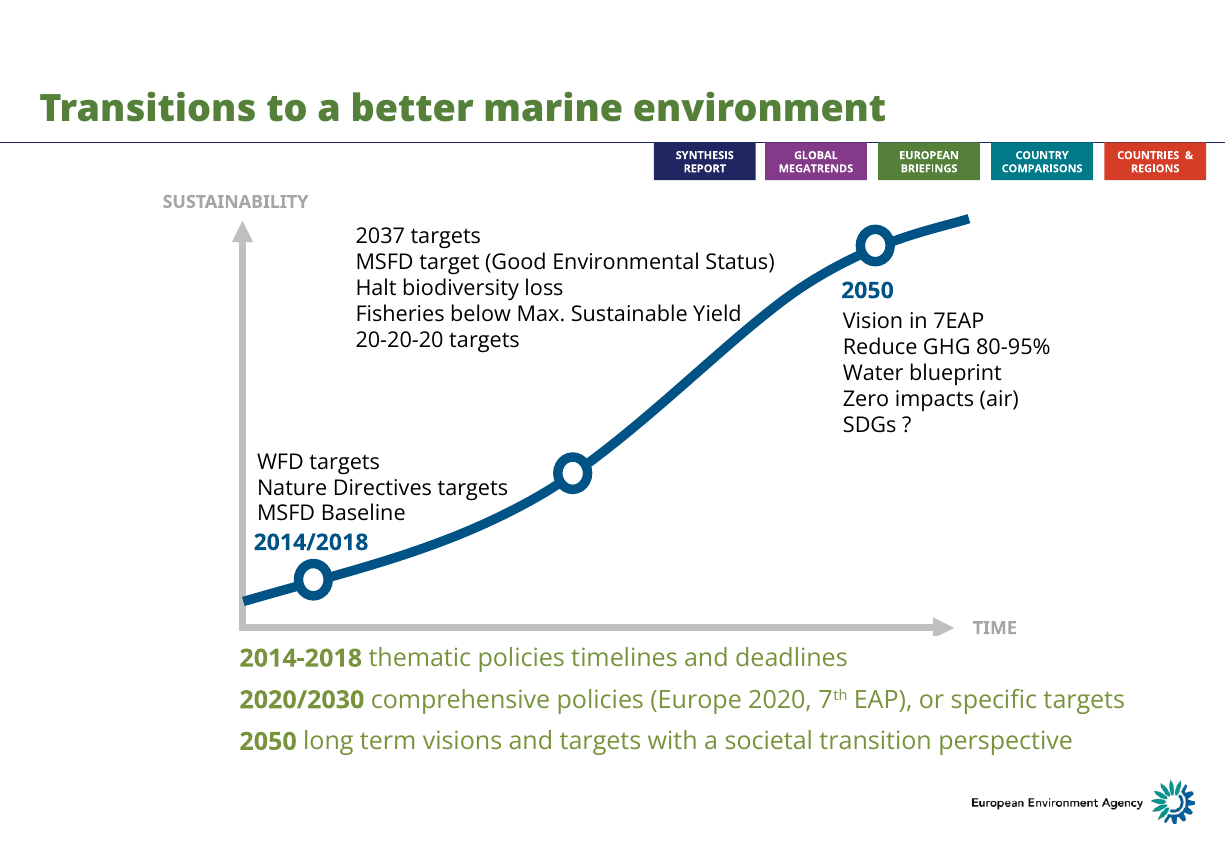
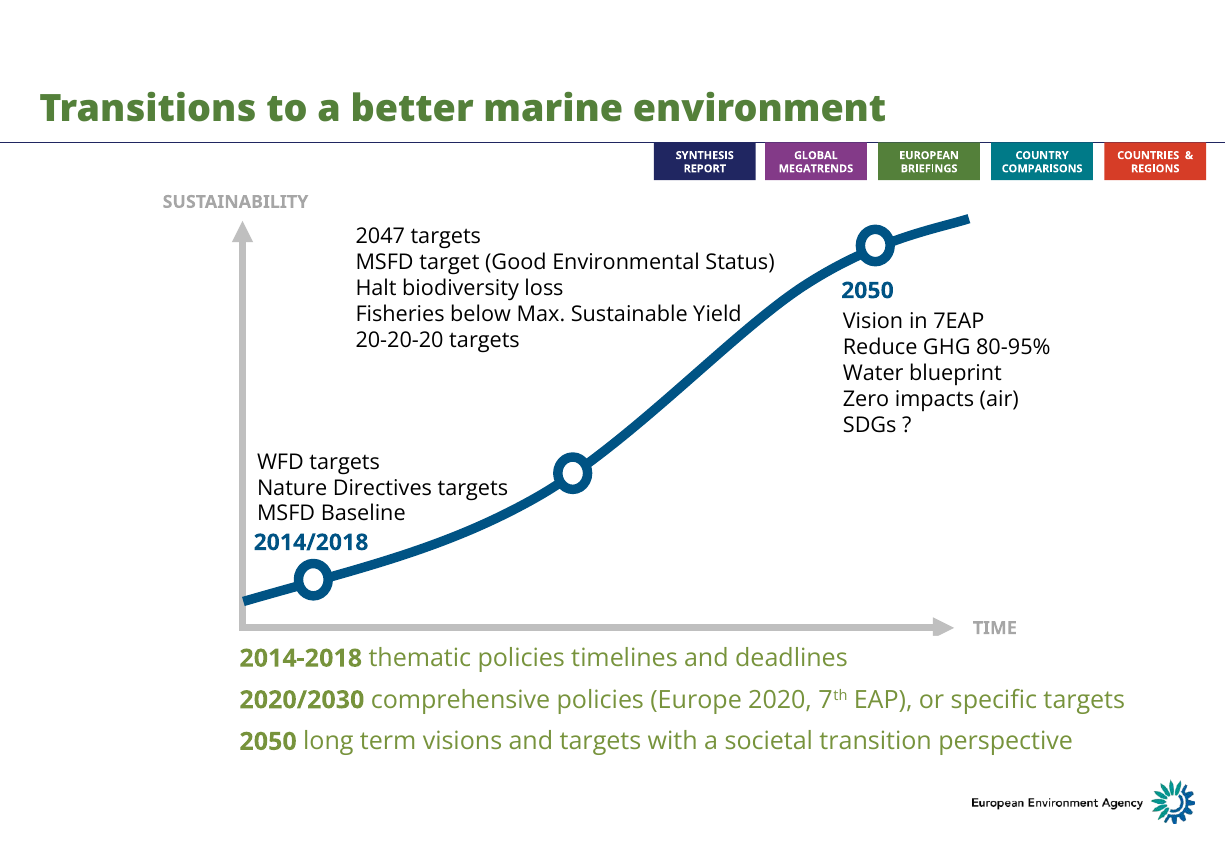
2037: 2037 -> 2047
